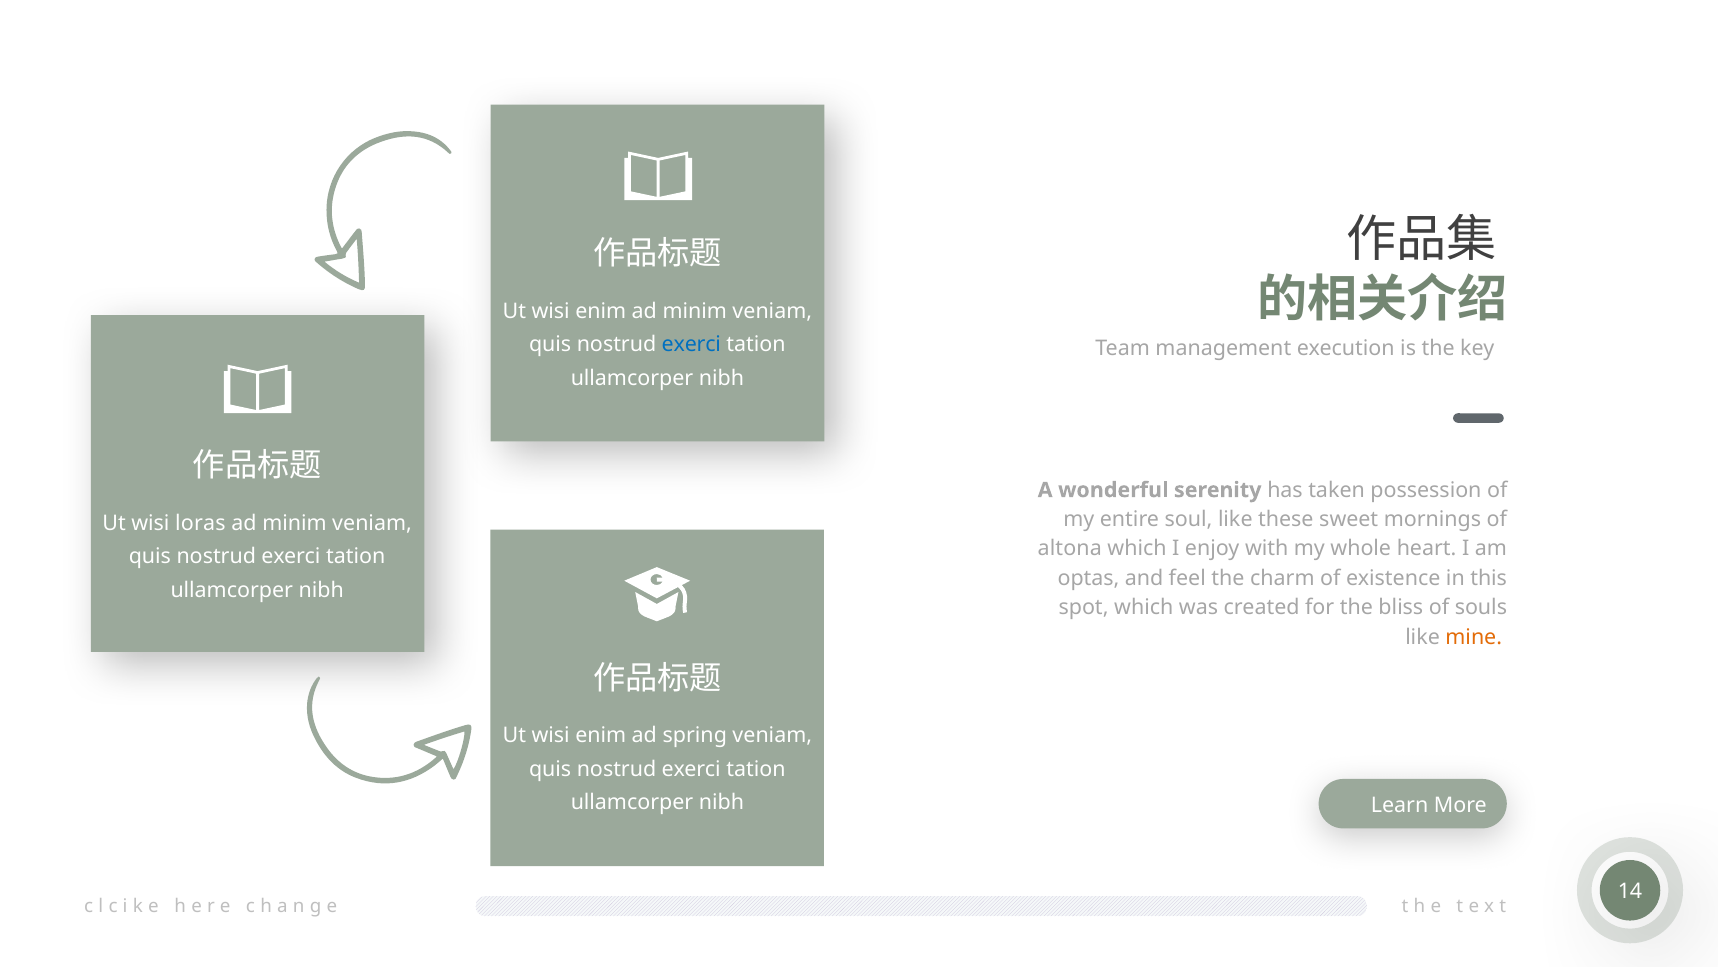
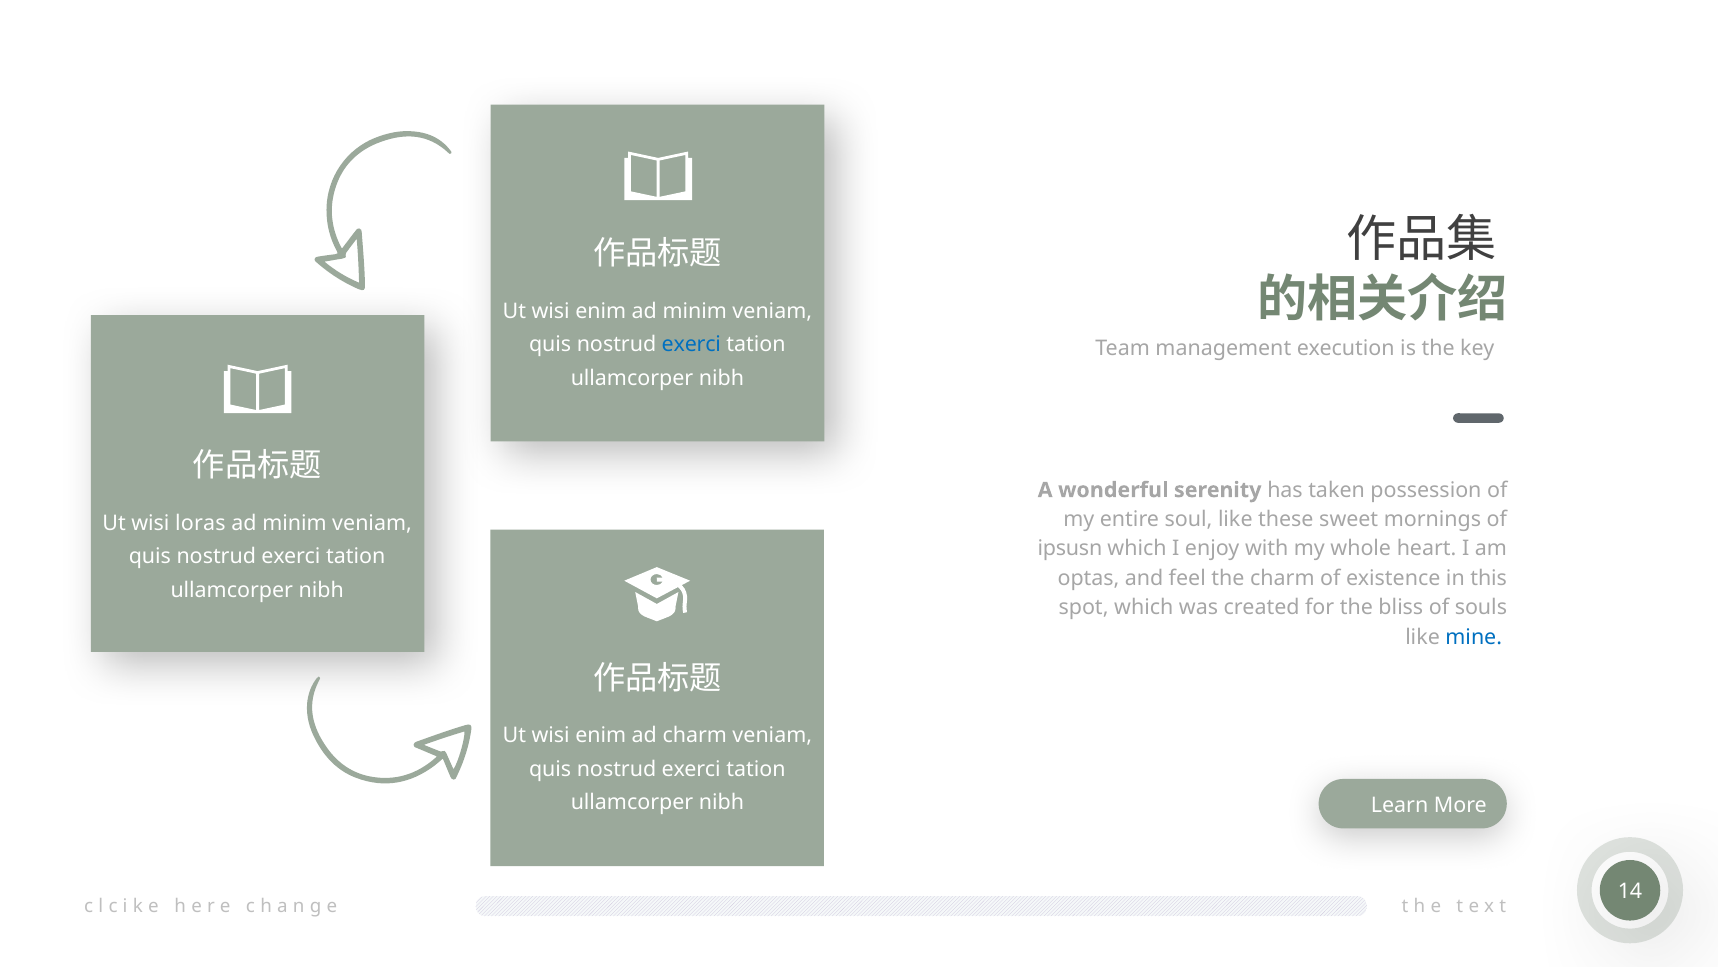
altona: altona -> ipsusn
mine colour: orange -> blue
ad spring: spring -> charm
